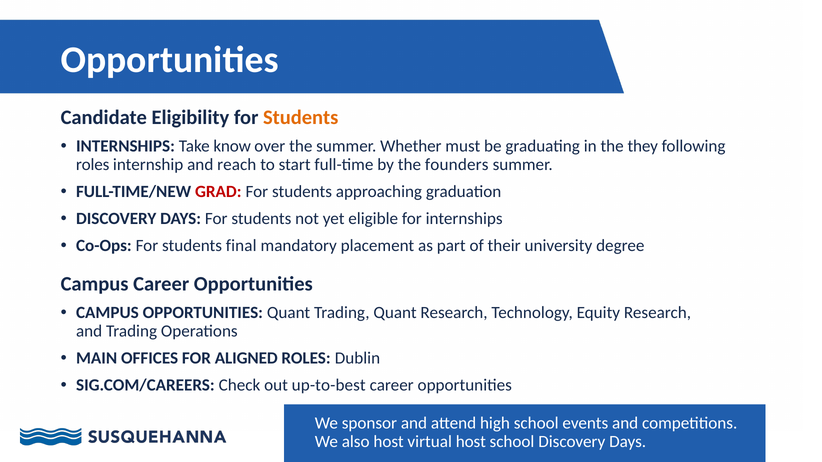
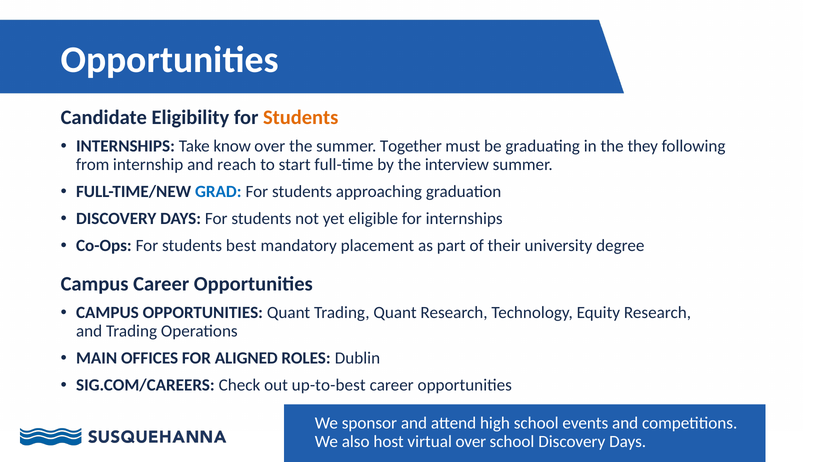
Whether: Whether -> Together
roles at (93, 165): roles -> from
founders: founders -> interview
GRAD colour: red -> blue
final: final -> best
virtual host: host -> over
